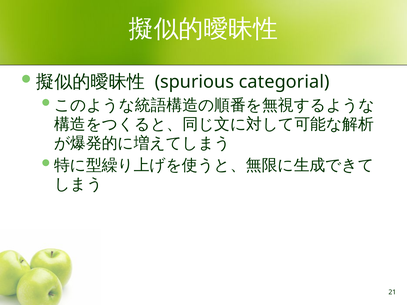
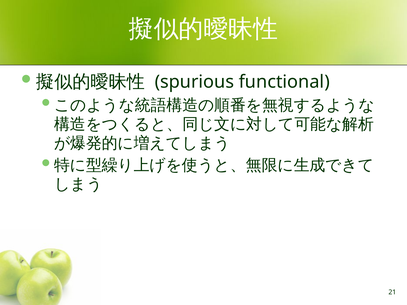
categorial: categorial -> functional
